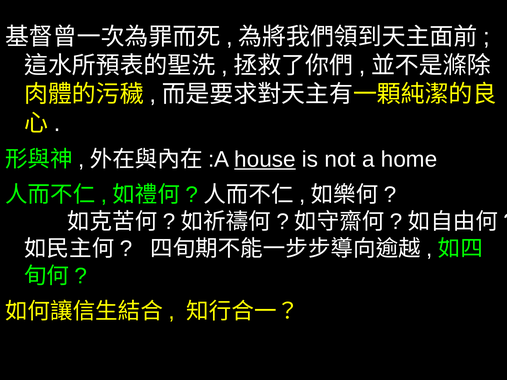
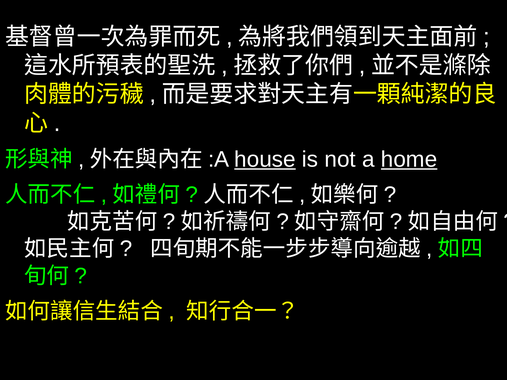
home underline: none -> present
